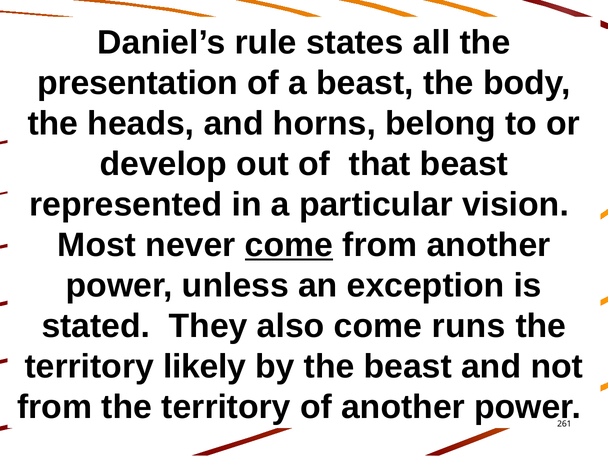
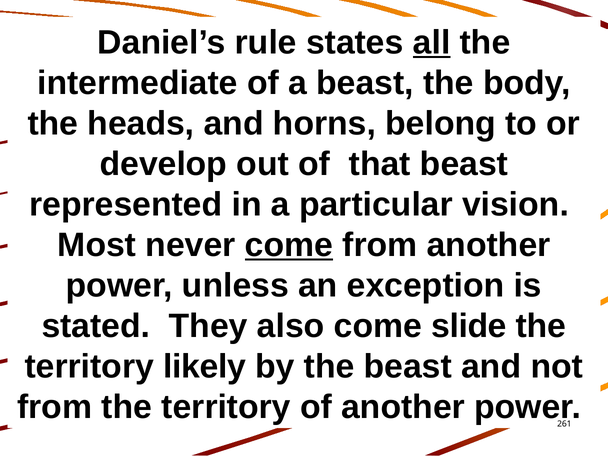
all underline: none -> present
presentation: presentation -> intermediate
runs: runs -> slide
